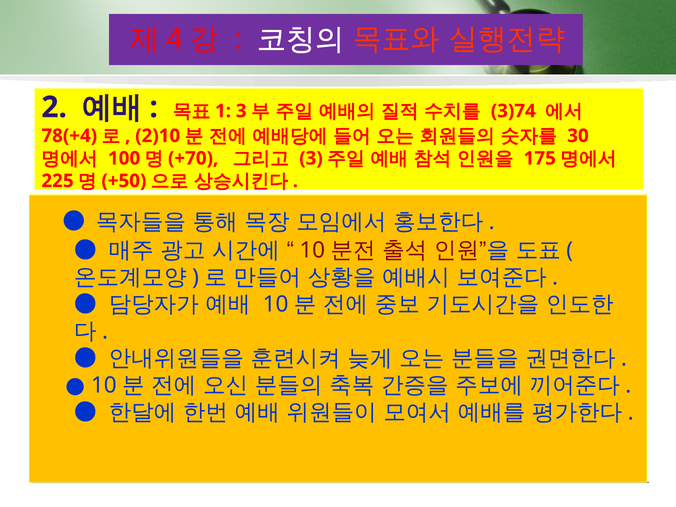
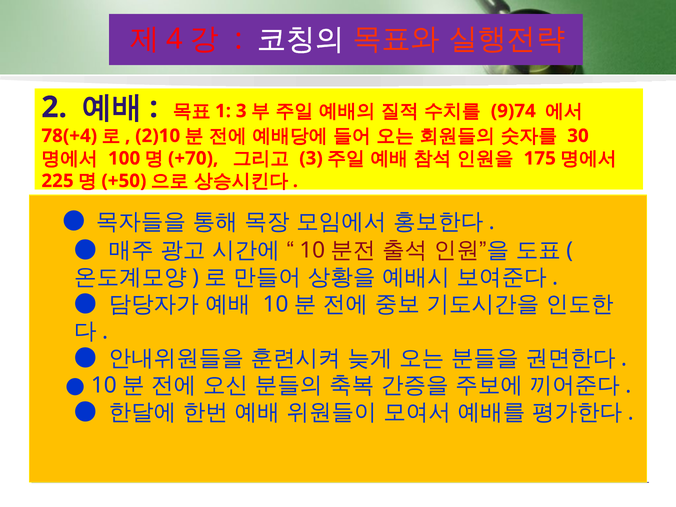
3)74: 3)74 -> 9)74
